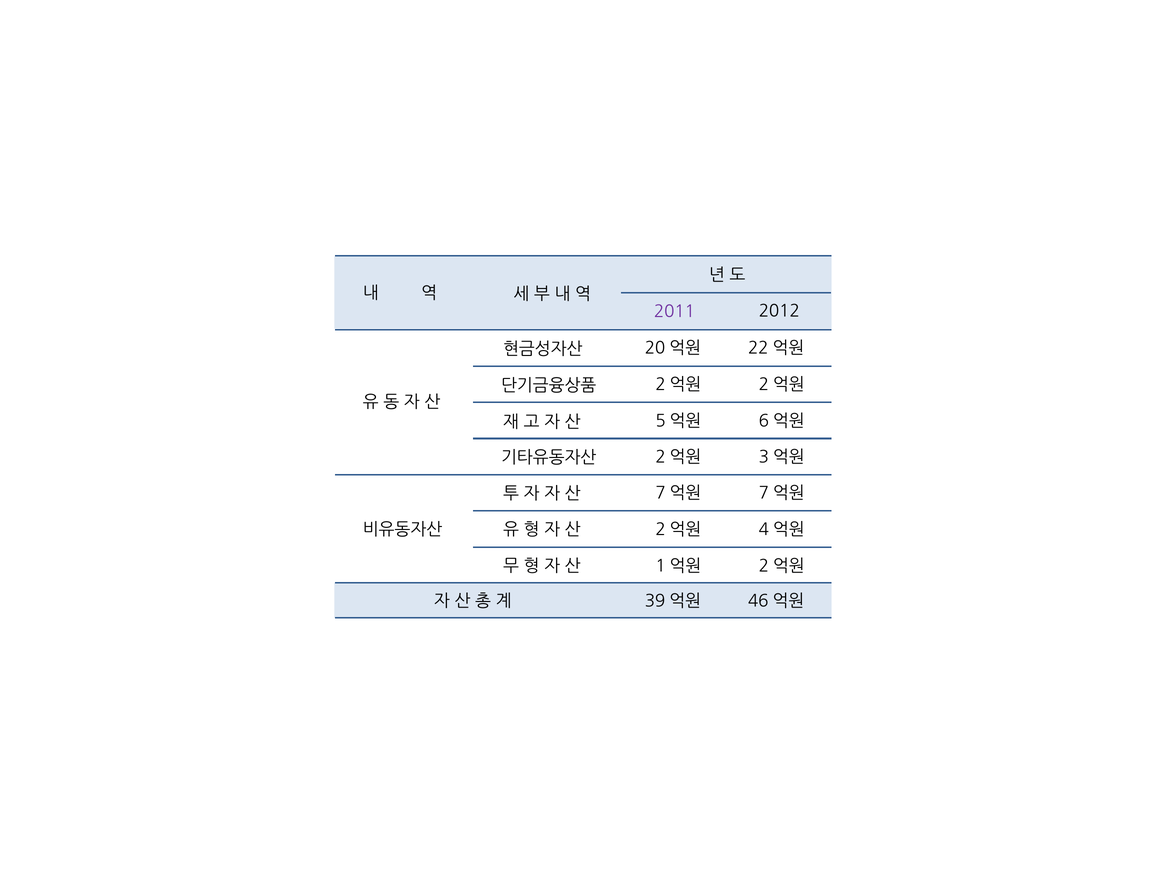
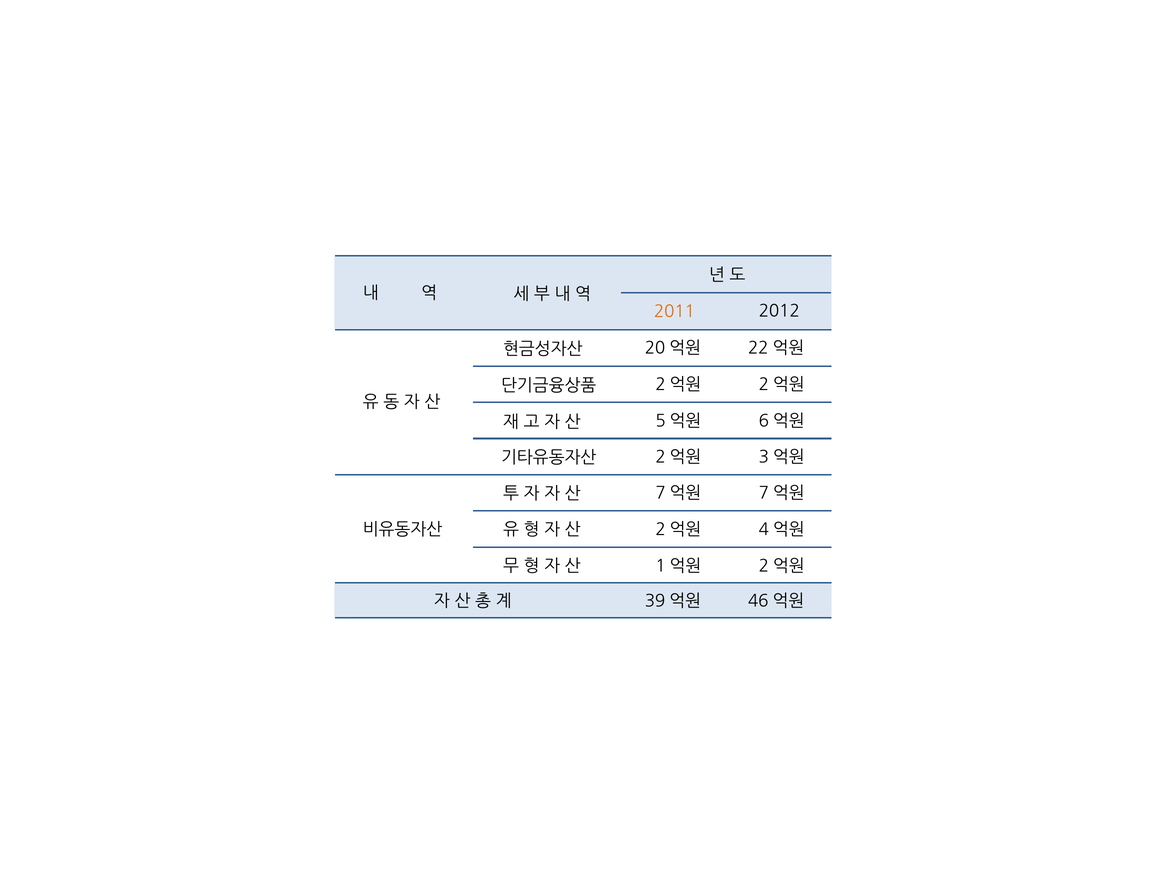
2011 colour: purple -> orange
